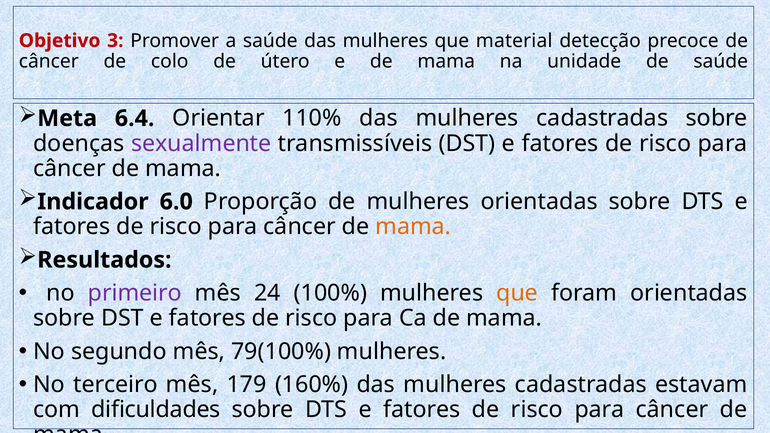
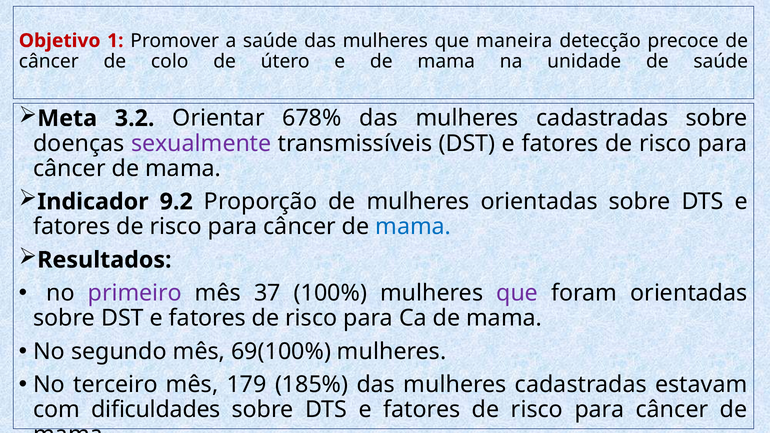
3: 3 -> 1
material: material -> maneira
6.4: 6.4 -> 3.2
110%: 110% -> 678%
6.0: 6.0 -> 9.2
mama at (413, 227) colour: orange -> blue
24: 24 -> 37
que at (517, 293) colour: orange -> purple
79(100%: 79(100% -> 69(100%
160%: 160% -> 185%
